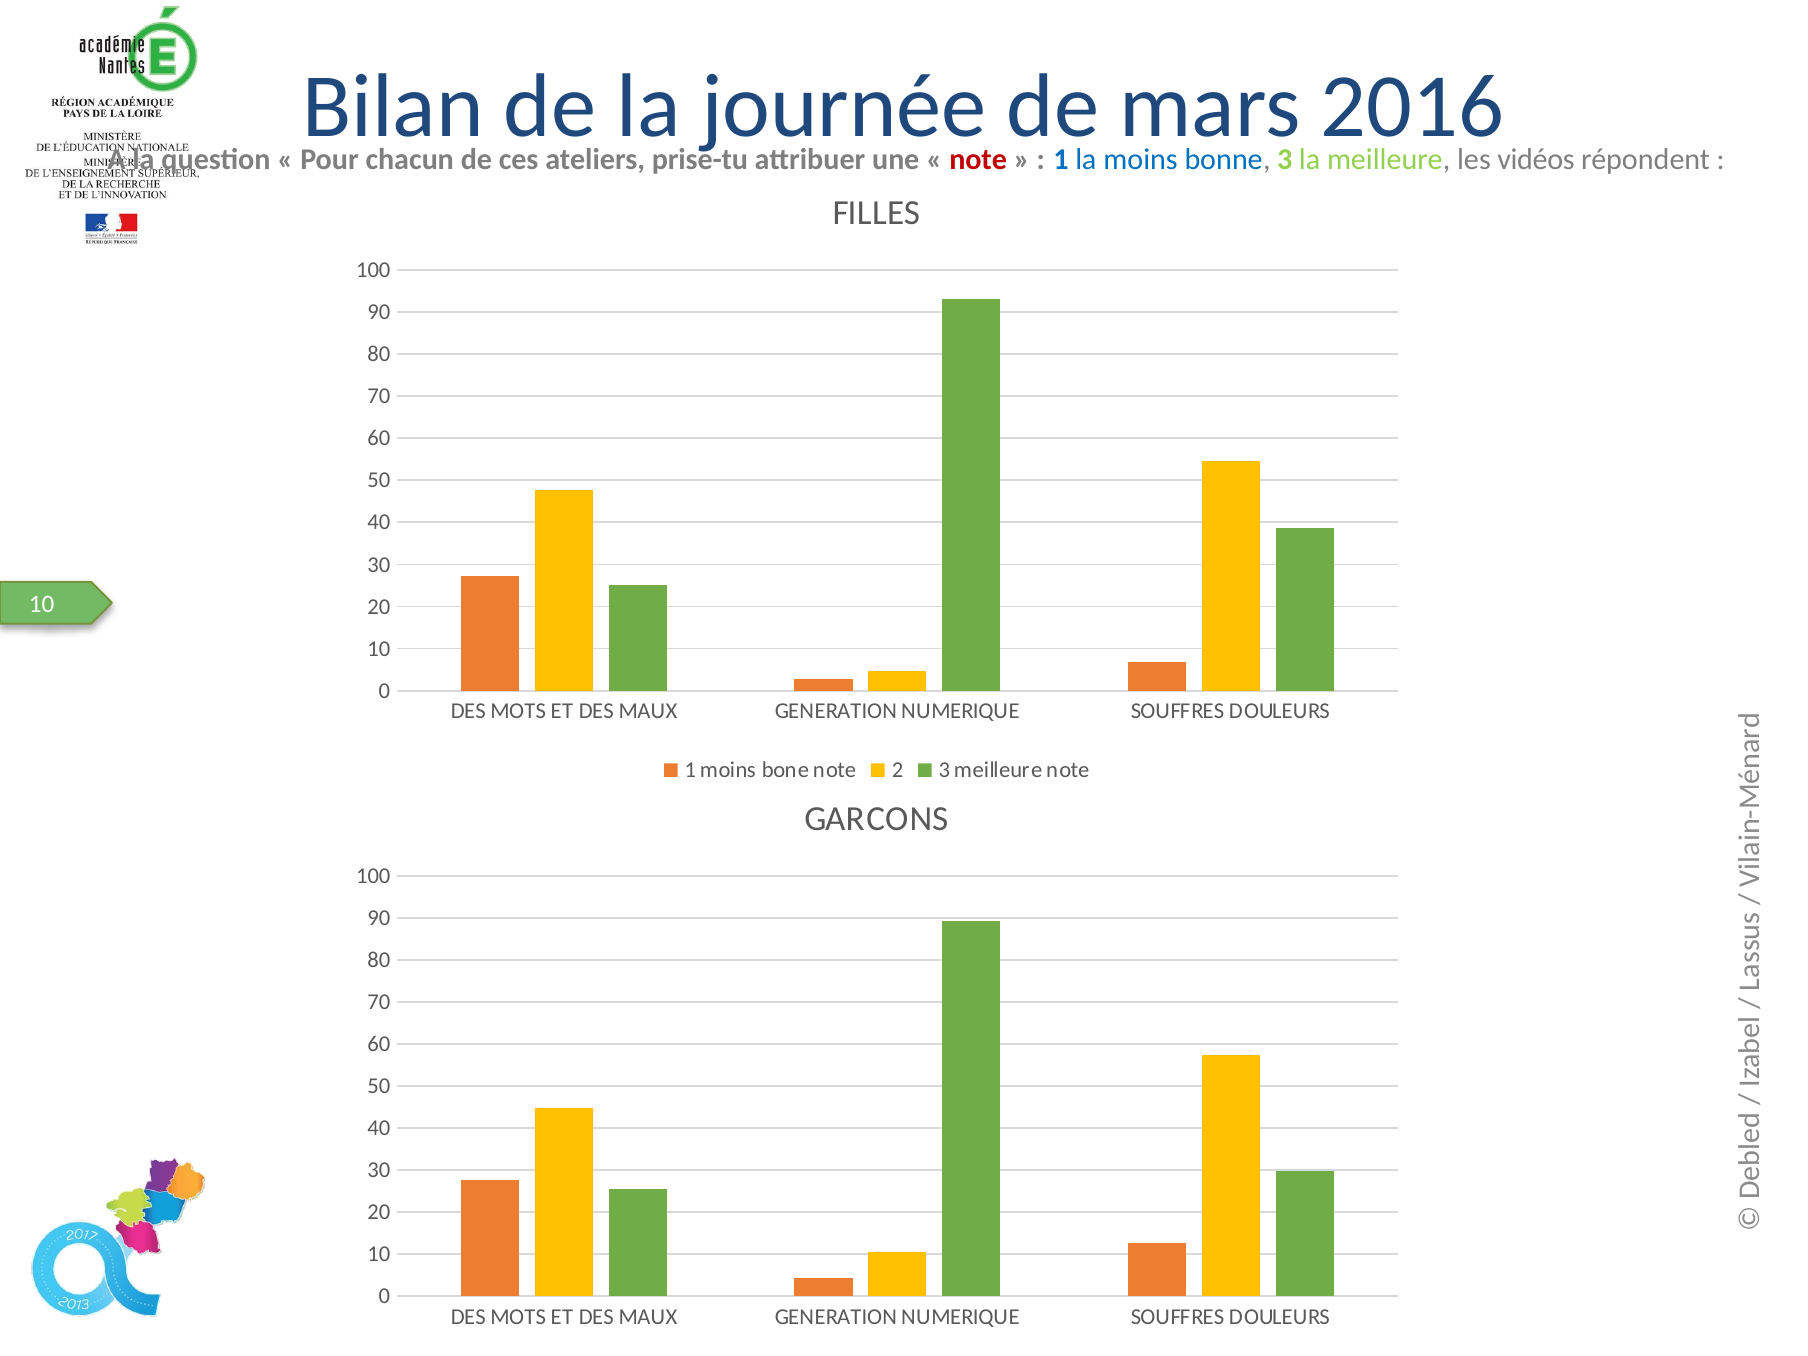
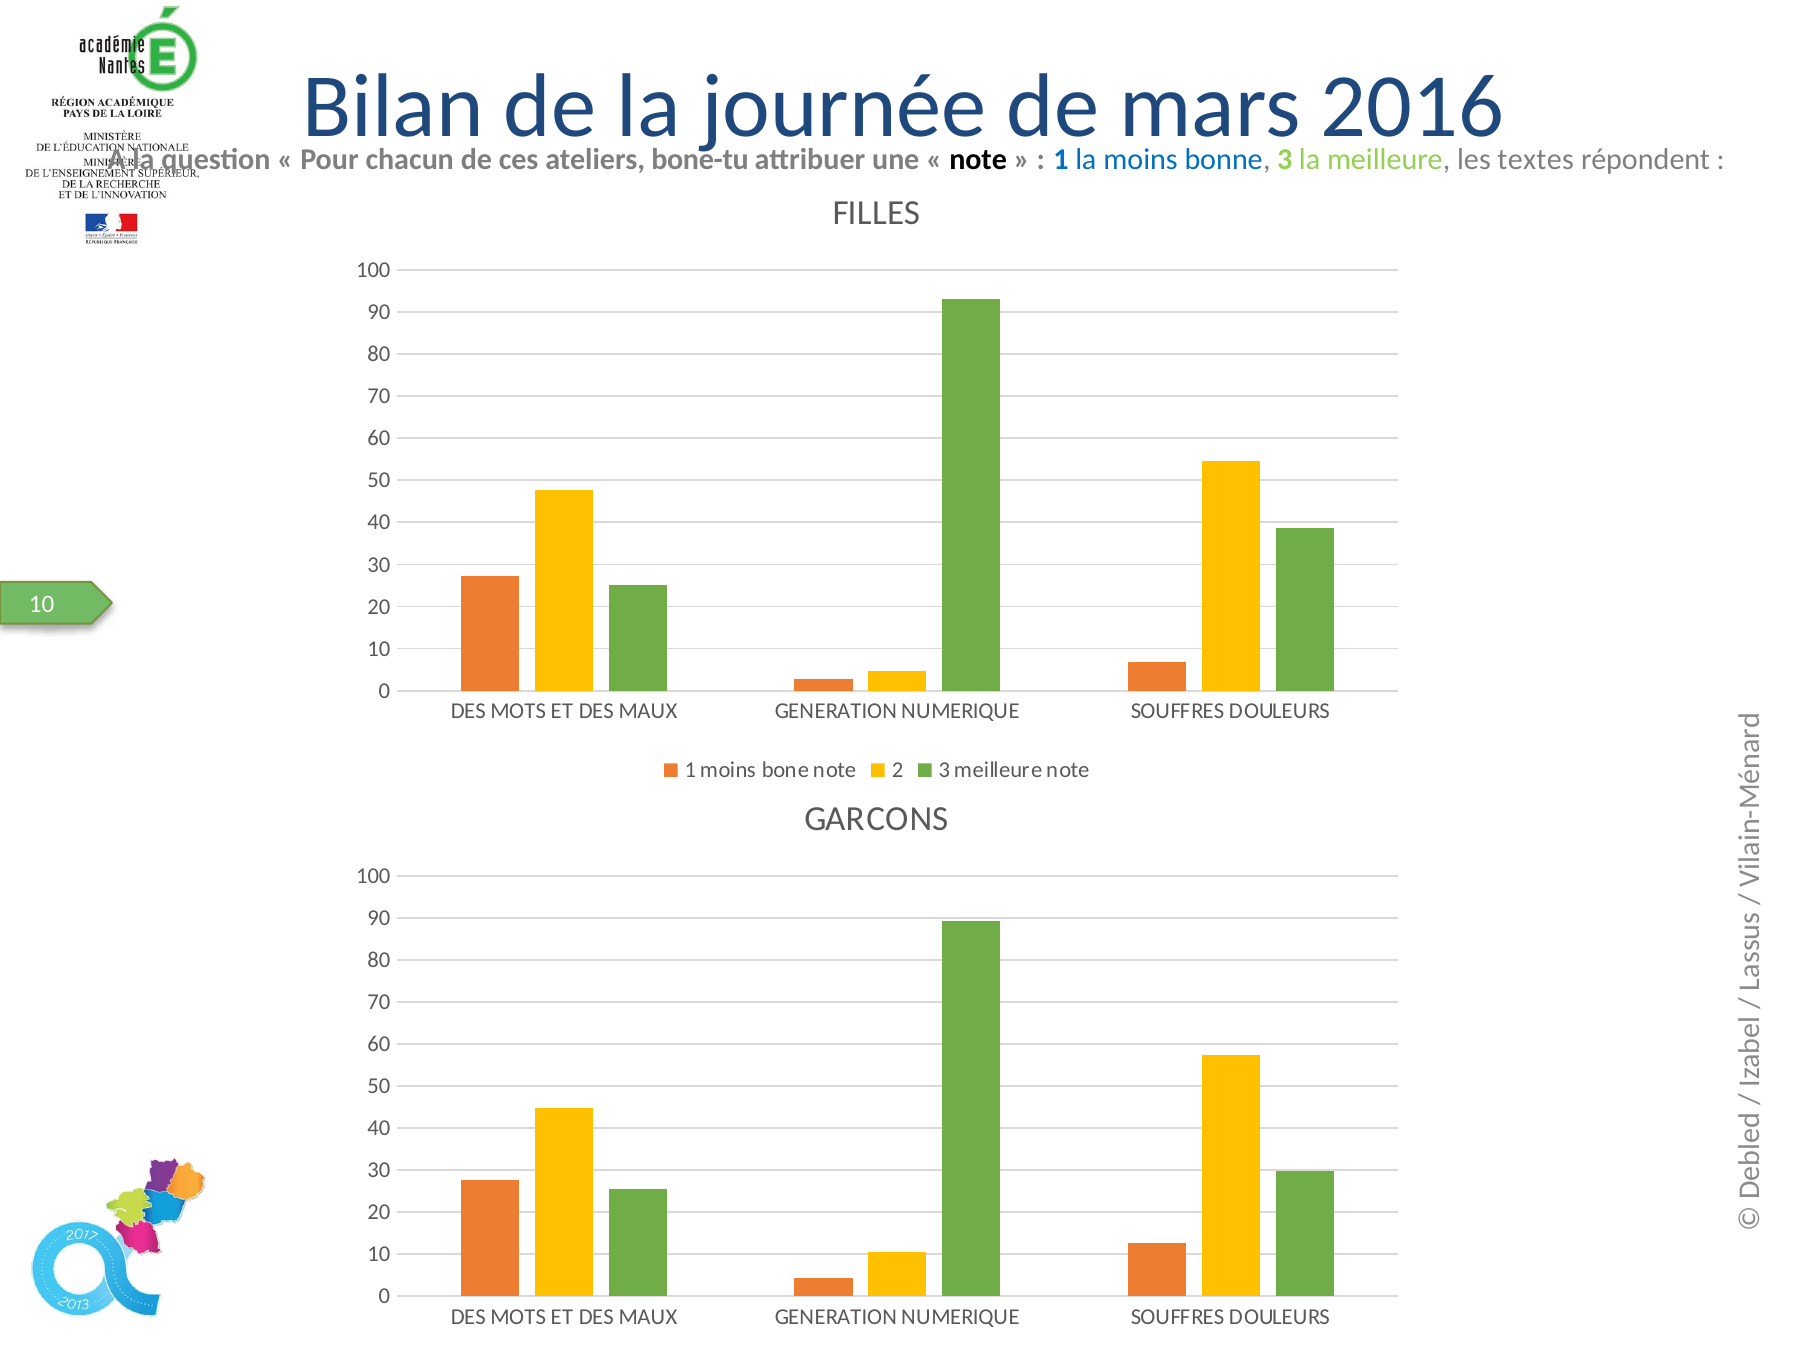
prise-tu: prise-tu -> bone-tu
note at (978, 159) colour: red -> black
vidéos: vidéos -> textes
